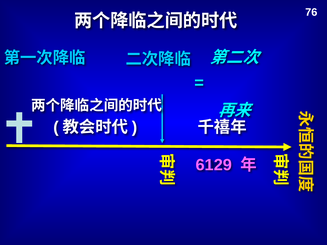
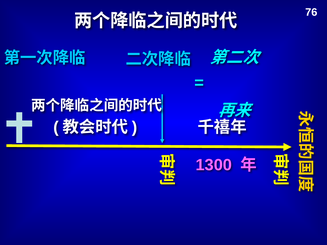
6129: 6129 -> 1300
